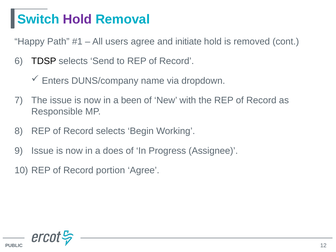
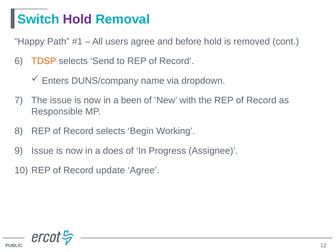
initiate: initiate -> before
TDSP colour: black -> orange
portion: portion -> update
